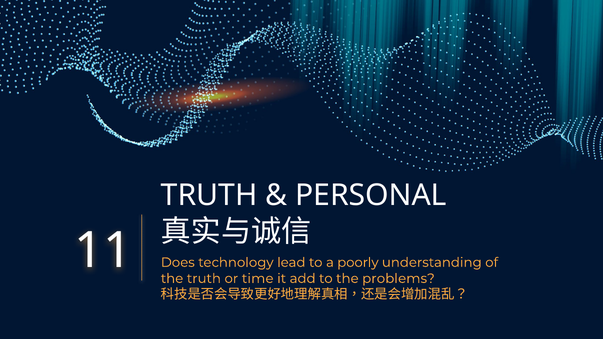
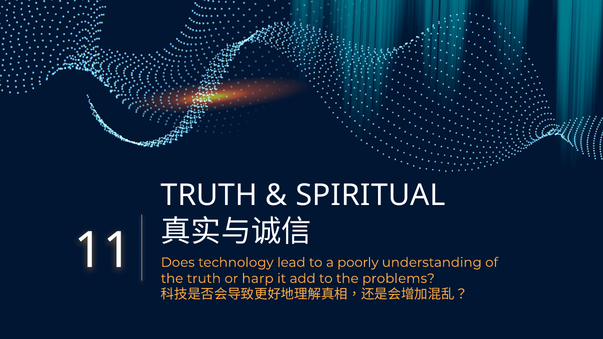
PERSONAL: PERSONAL -> SPIRITUAL
time: time -> harp
